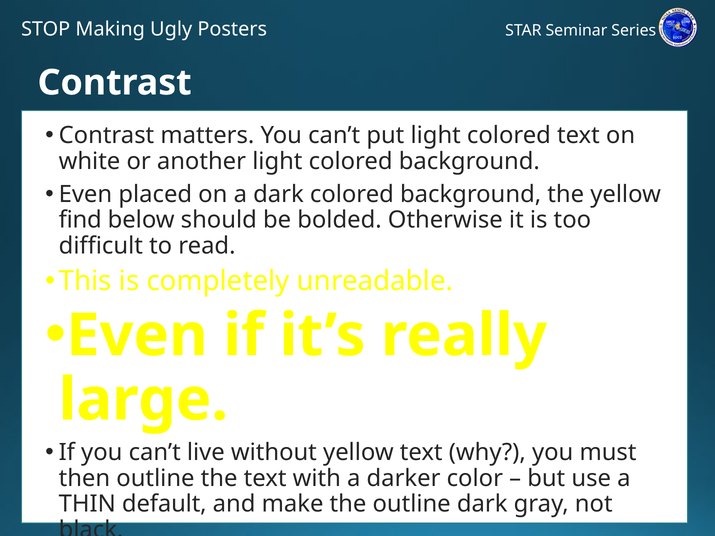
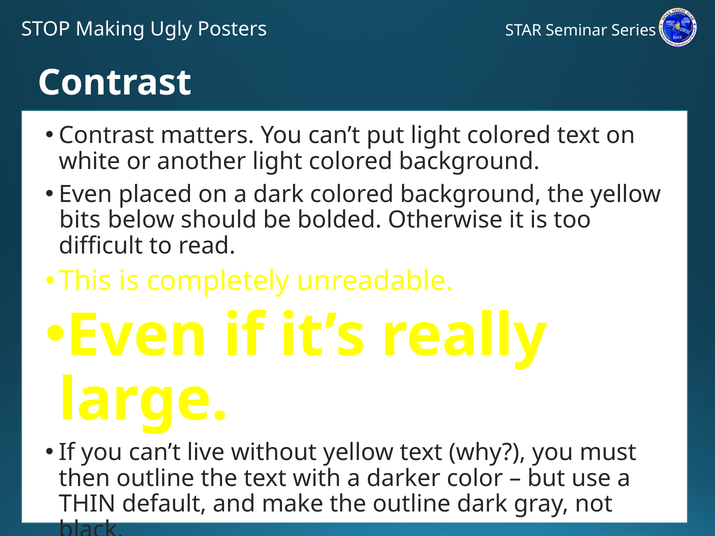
find: find -> bits
